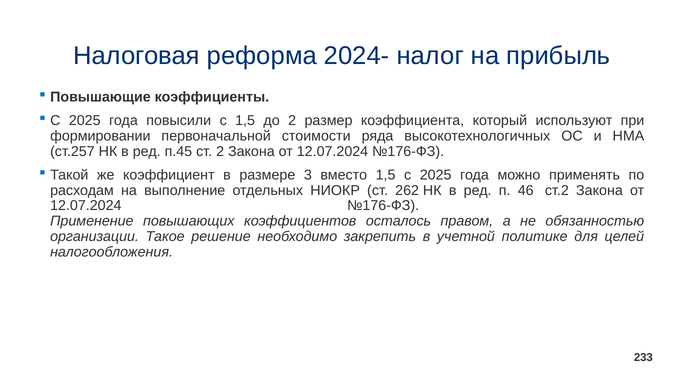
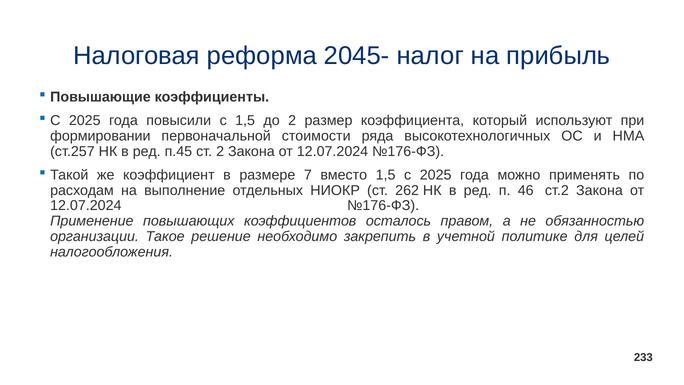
2024-: 2024- -> 2045-
3: 3 -> 7
